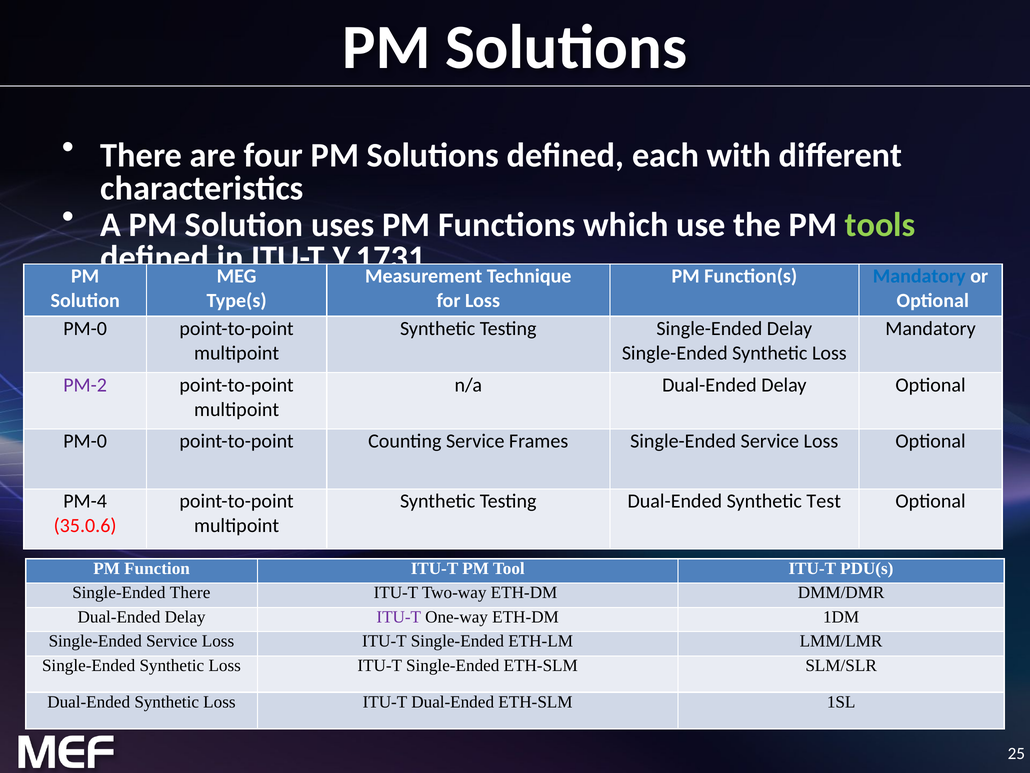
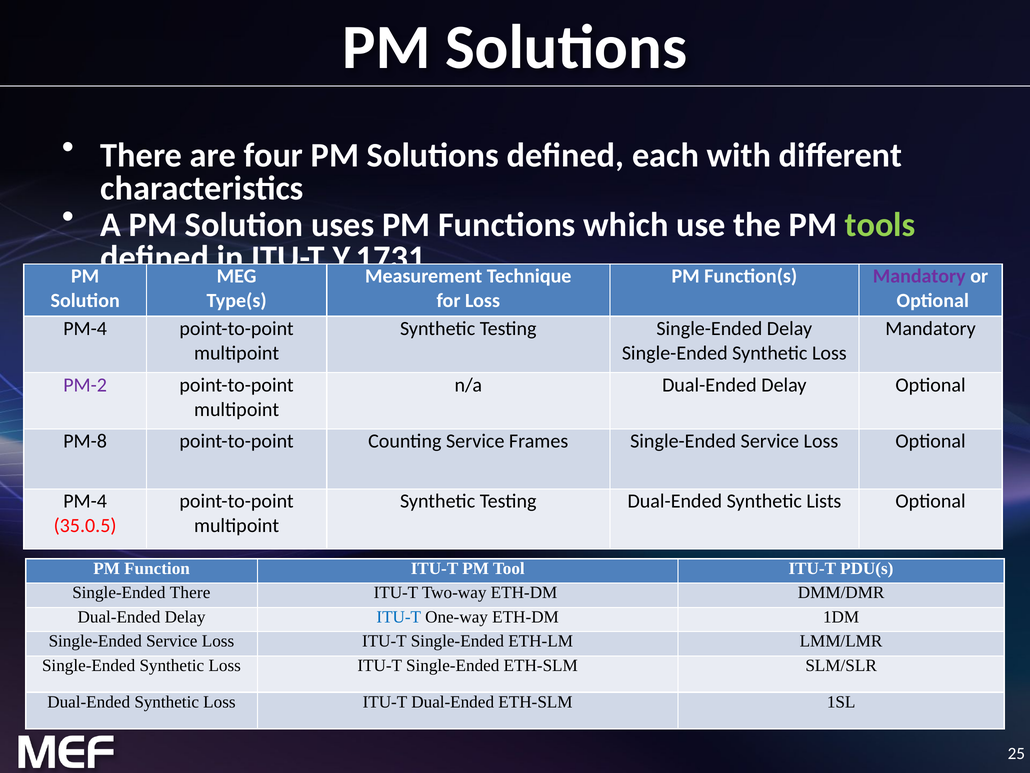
Mandatory at (919, 276) colour: blue -> purple
PM-0 at (85, 329): PM-0 -> PM-4
PM-0 at (85, 441): PM-0 -> PM-8
Test: Test -> Lists
35.0.6: 35.0.6 -> 35.0.5
ITU-T at (399, 617) colour: purple -> blue
